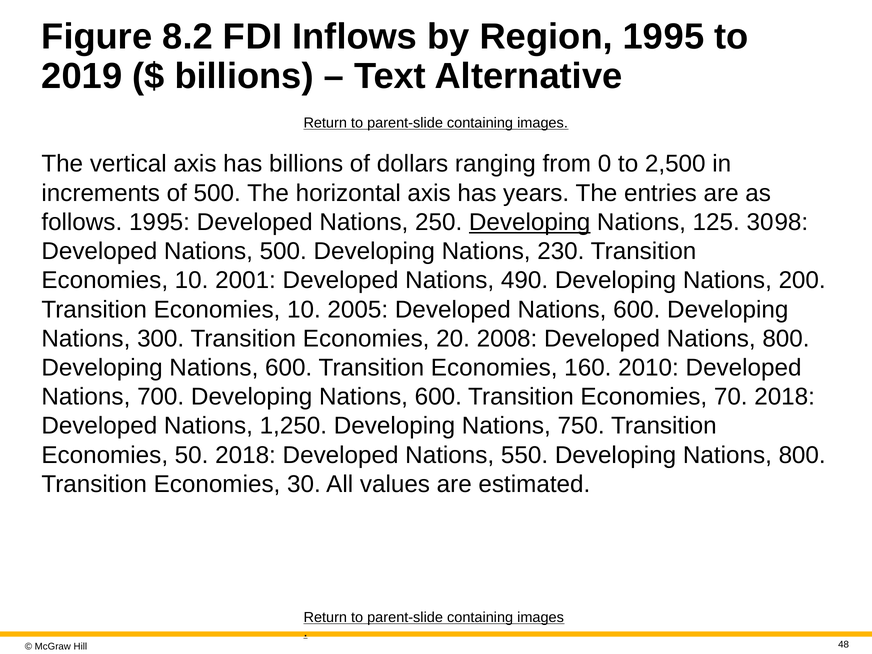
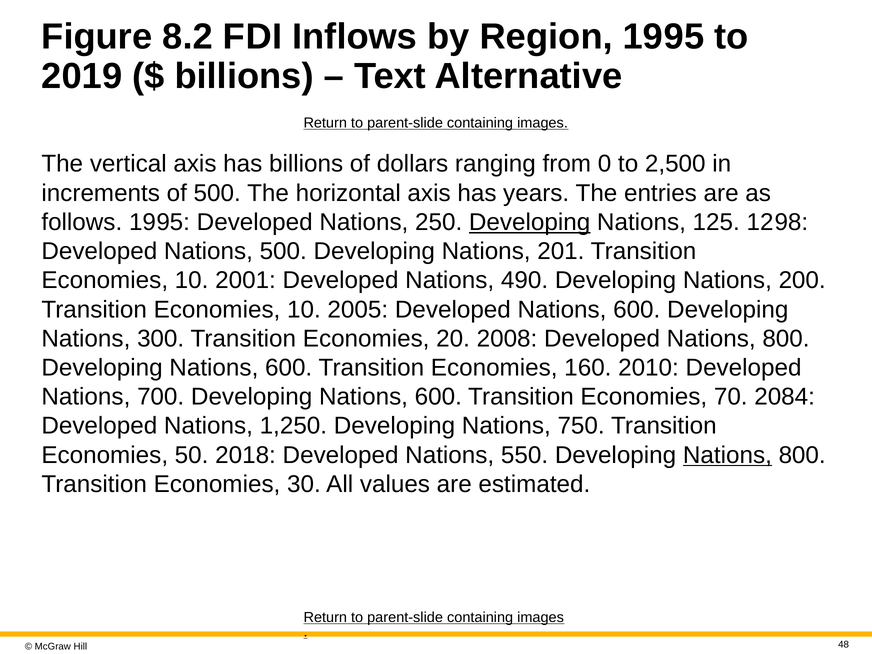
125 30: 30 -> 12
230: 230 -> 201
70 2018: 2018 -> 2084
Nations at (727, 455) underline: none -> present
